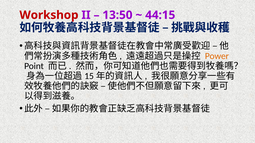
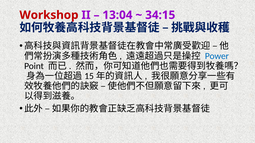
13:50: 13:50 -> 13:04
44:15: 44:15 -> 34:15
Power colour: orange -> blue
